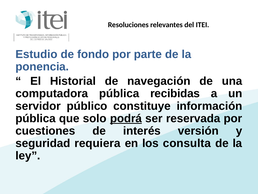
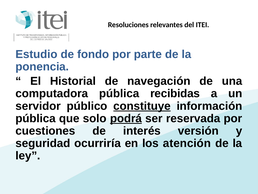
constituye underline: none -> present
requiera: requiera -> ocurriría
consulta: consulta -> atención
